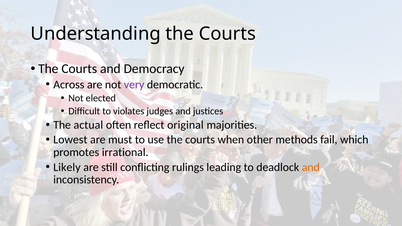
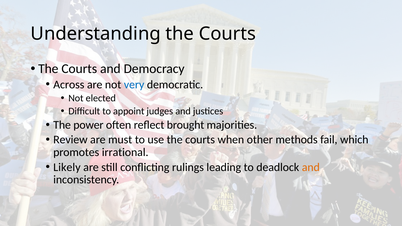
very colour: purple -> blue
violates: violates -> appoint
actual: actual -> power
original: original -> brought
Lowest: Lowest -> Review
